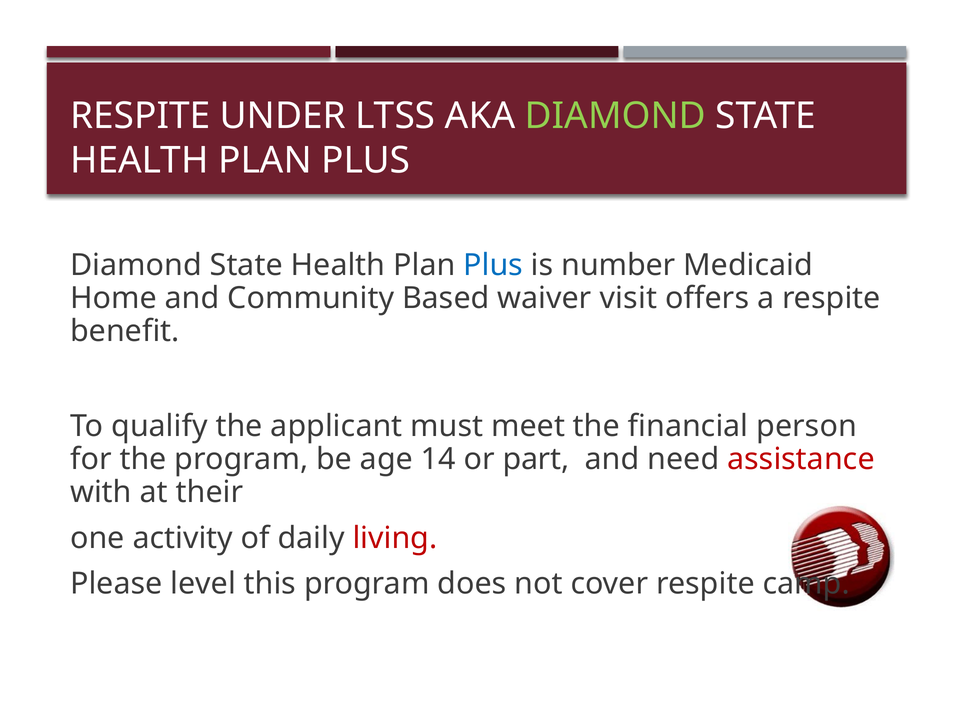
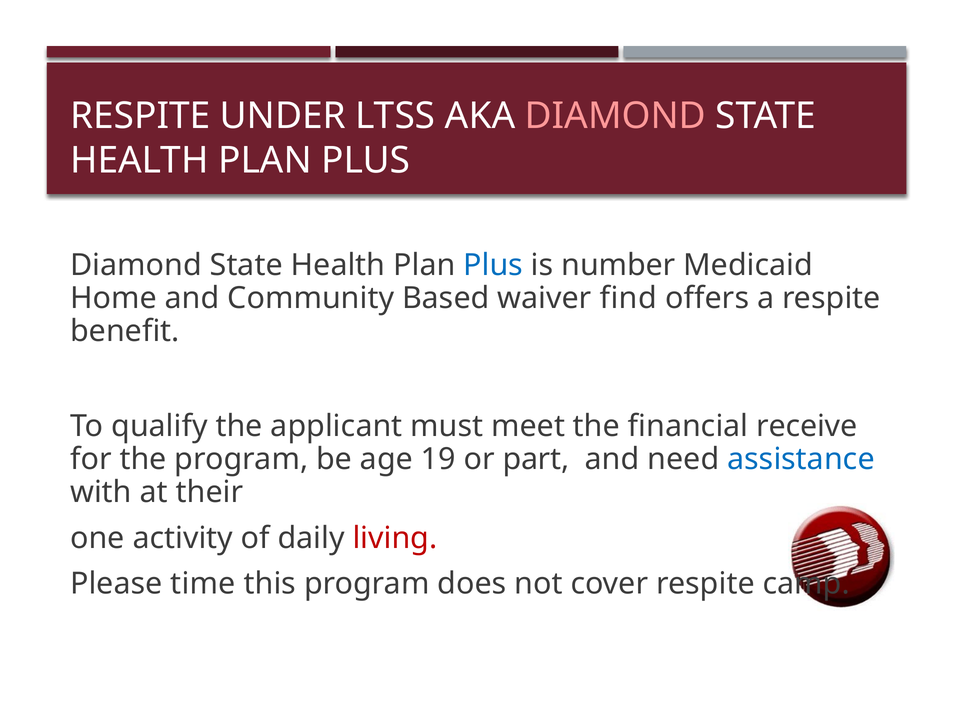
DIAMOND at (615, 116) colour: light green -> pink
visit: visit -> find
person: person -> receive
14: 14 -> 19
assistance colour: red -> blue
level: level -> time
